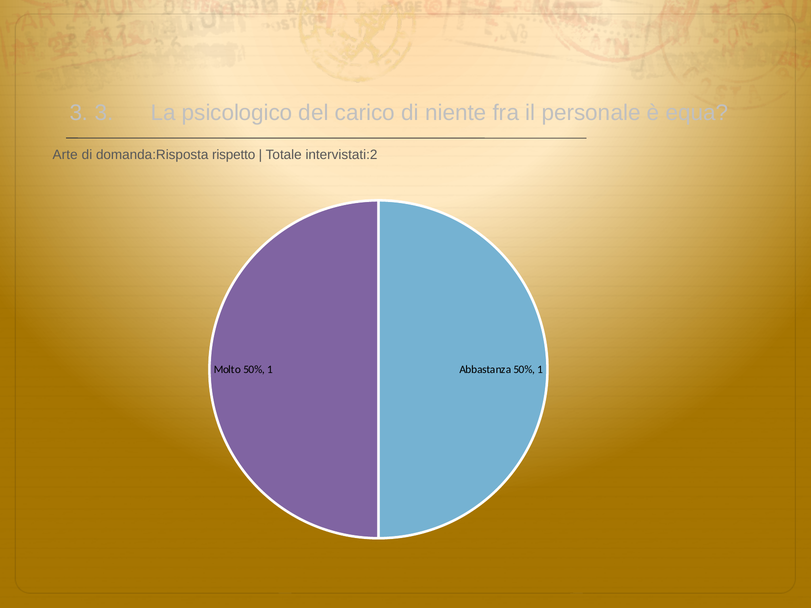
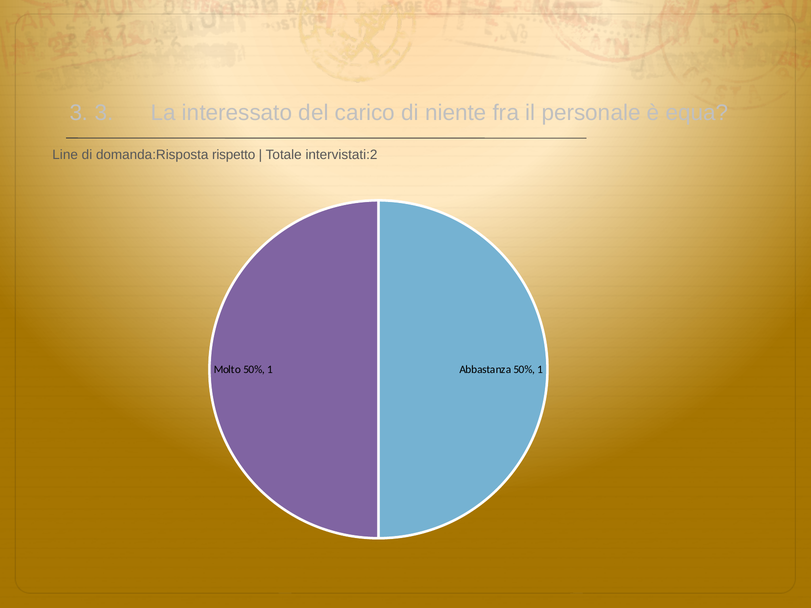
psicologico: psicologico -> interessato
Arte: Arte -> Line
